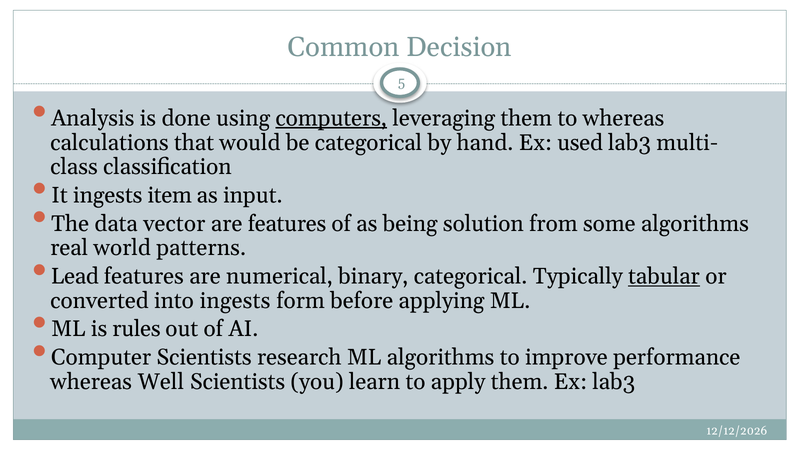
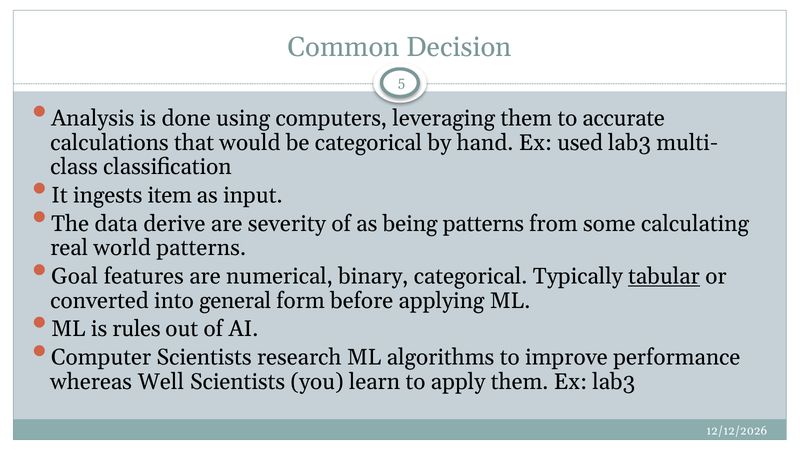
computers underline: present -> none
to whereas: whereas -> accurate
vector: vector -> derive
are features: features -> severity
being solution: solution -> patterns
some algorithms: algorithms -> calculating
Lead: Lead -> Goal
into ingests: ingests -> general
